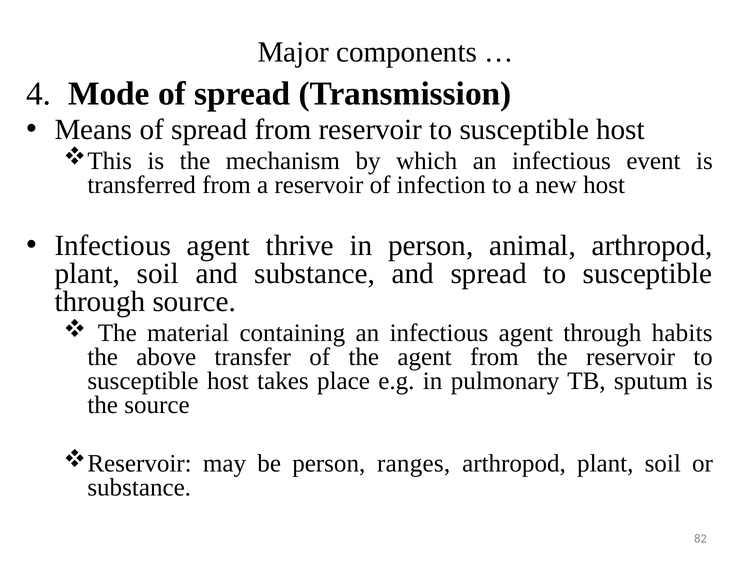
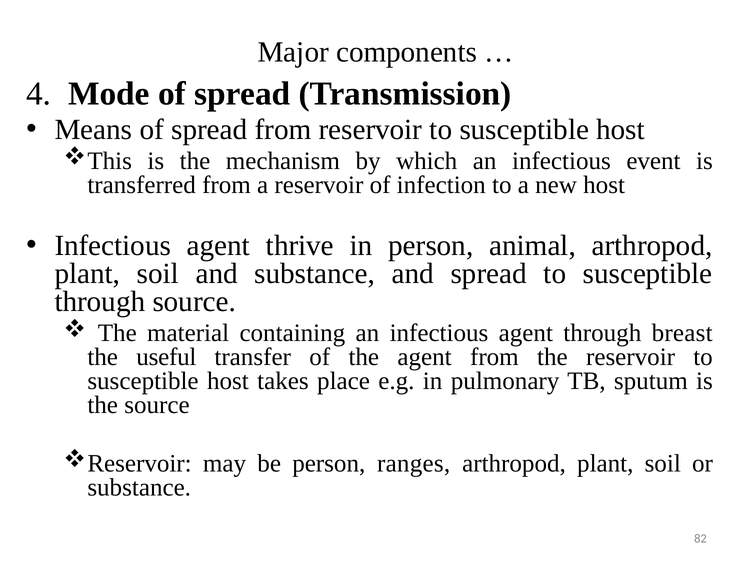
habits: habits -> breast
above: above -> useful
